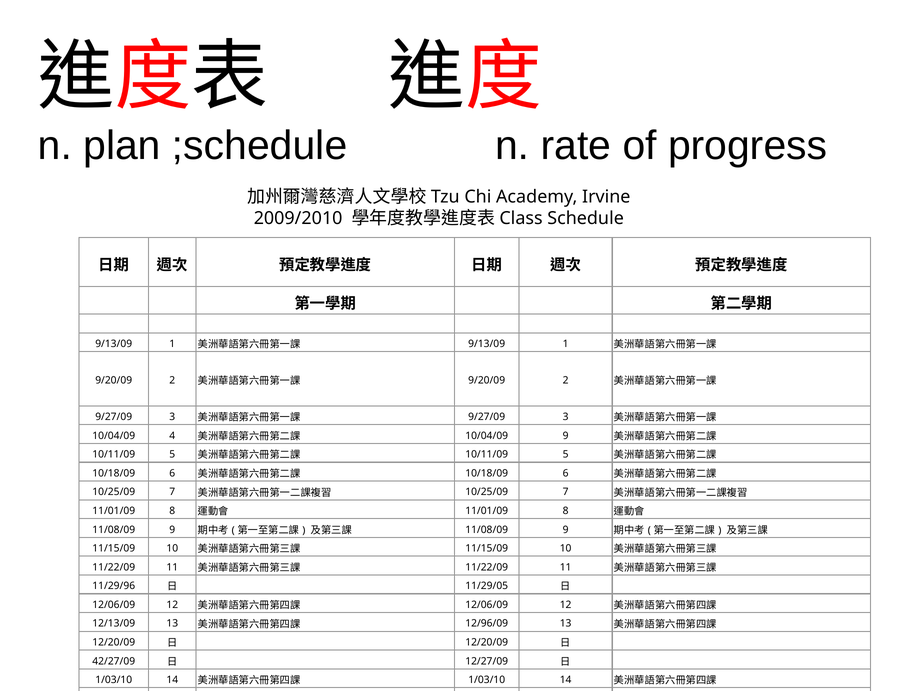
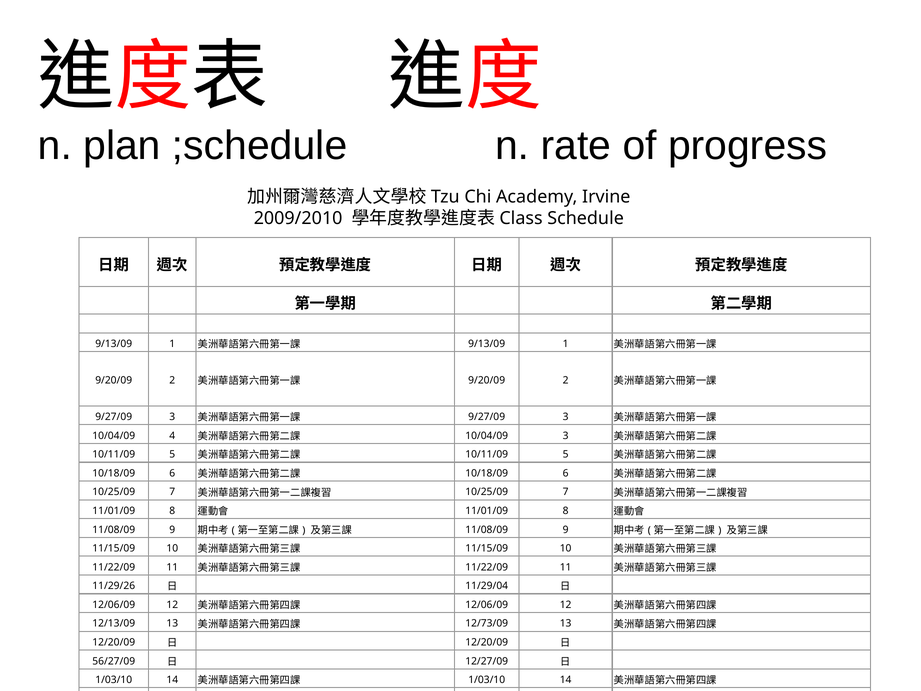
10/04/09 9: 9 -> 3
11/29/96: 11/29/96 -> 11/29/26
11/29/05: 11/29/05 -> 11/29/04
12/96/09: 12/96/09 -> 12/73/09
42/27/09: 42/27/09 -> 56/27/09
